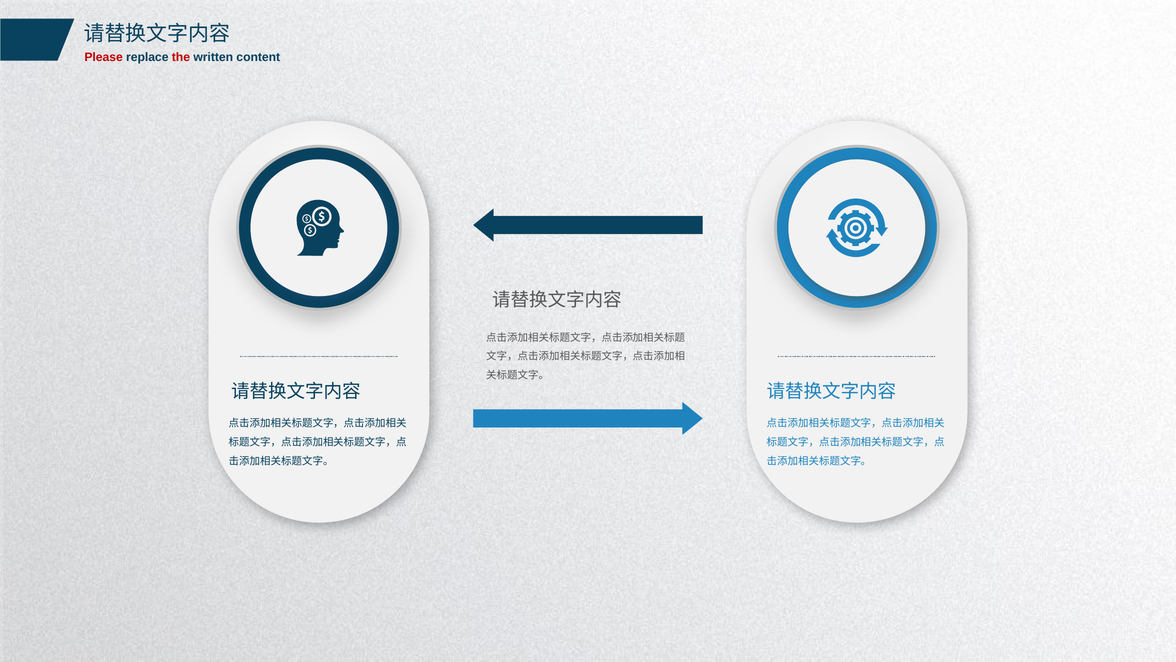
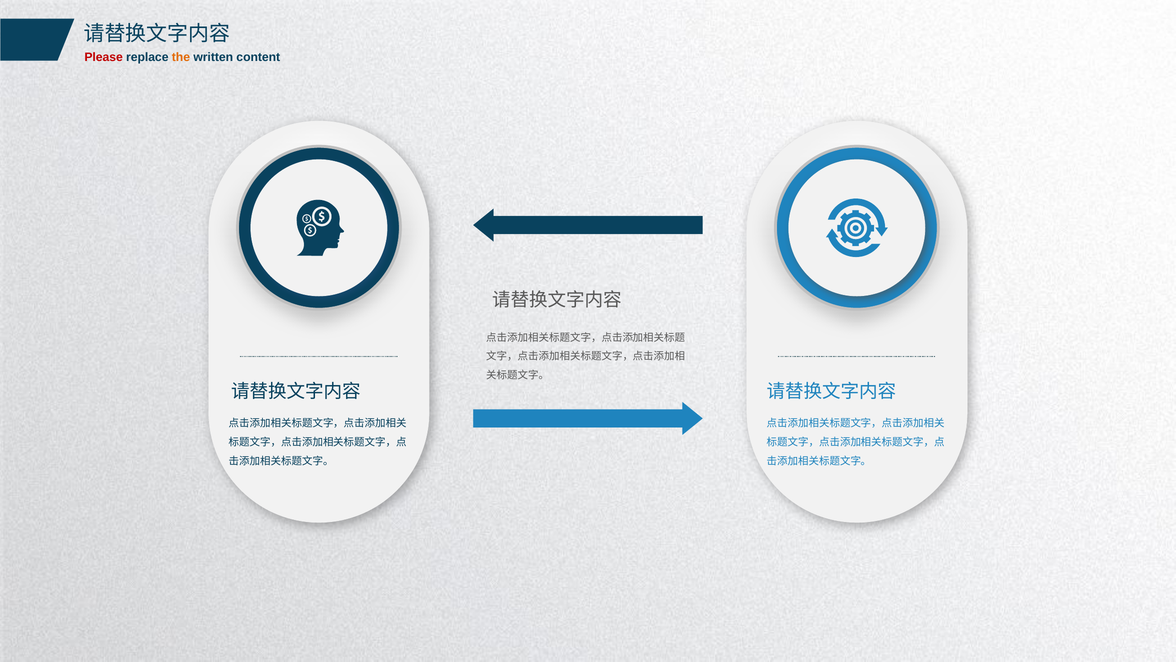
the colour: red -> orange
